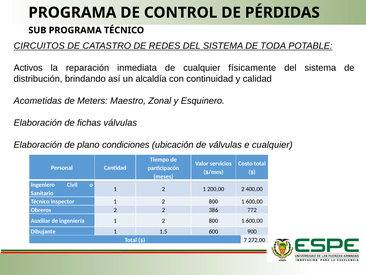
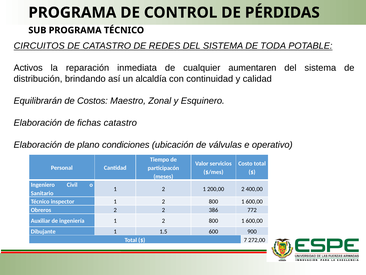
físicamente: físicamente -> aumentaren
Acometidas: Acometidas -> Equilibrarán
Meters: Meters -> Costos
fichas válvulas: válvulas -> catastro
e cualquier: cualquier -> operativo
